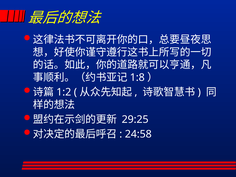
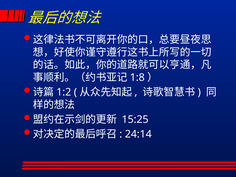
29:25: 29:25 -> 15:25
24:58: 24:58 -> 24:14
